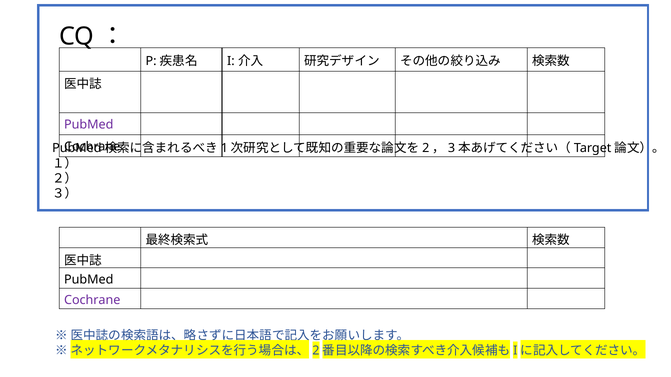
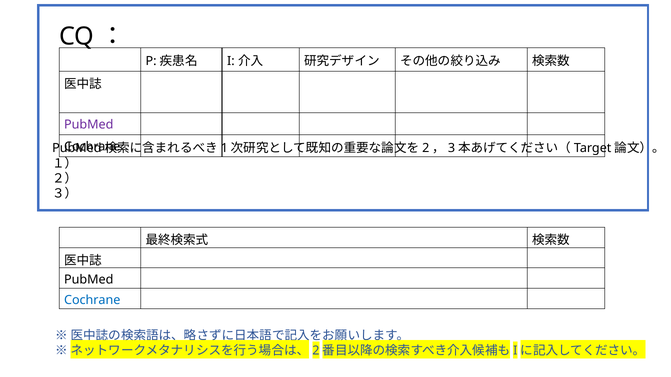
Cochrane at (92, 300) colour: purple -> blue
